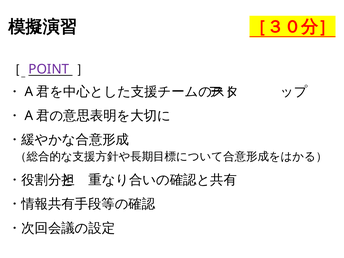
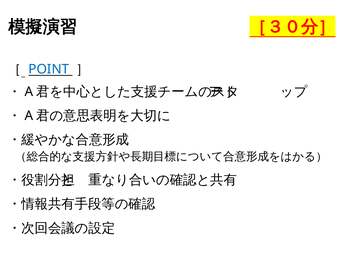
POINT colour: purple -> blue
